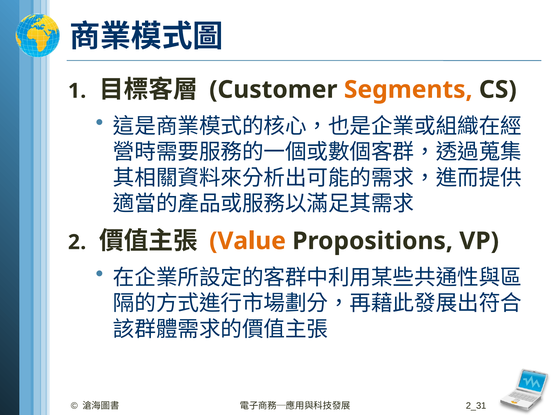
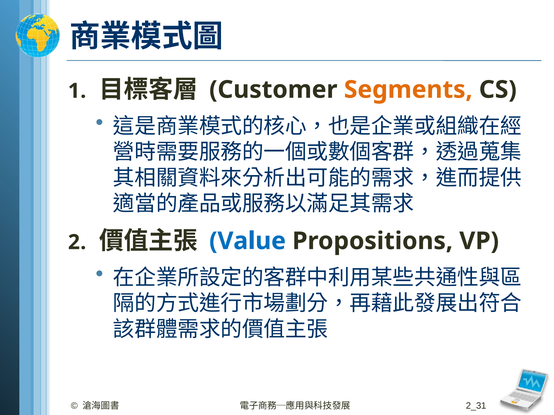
Value colour: orange -> blue
